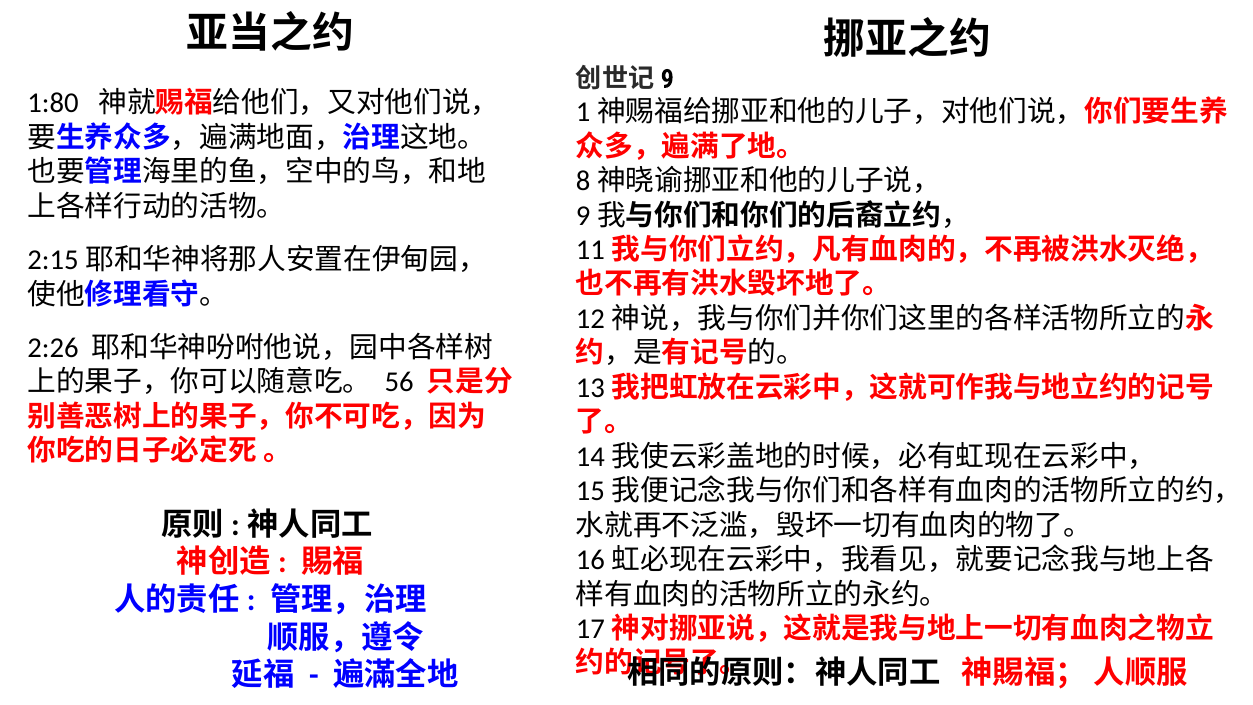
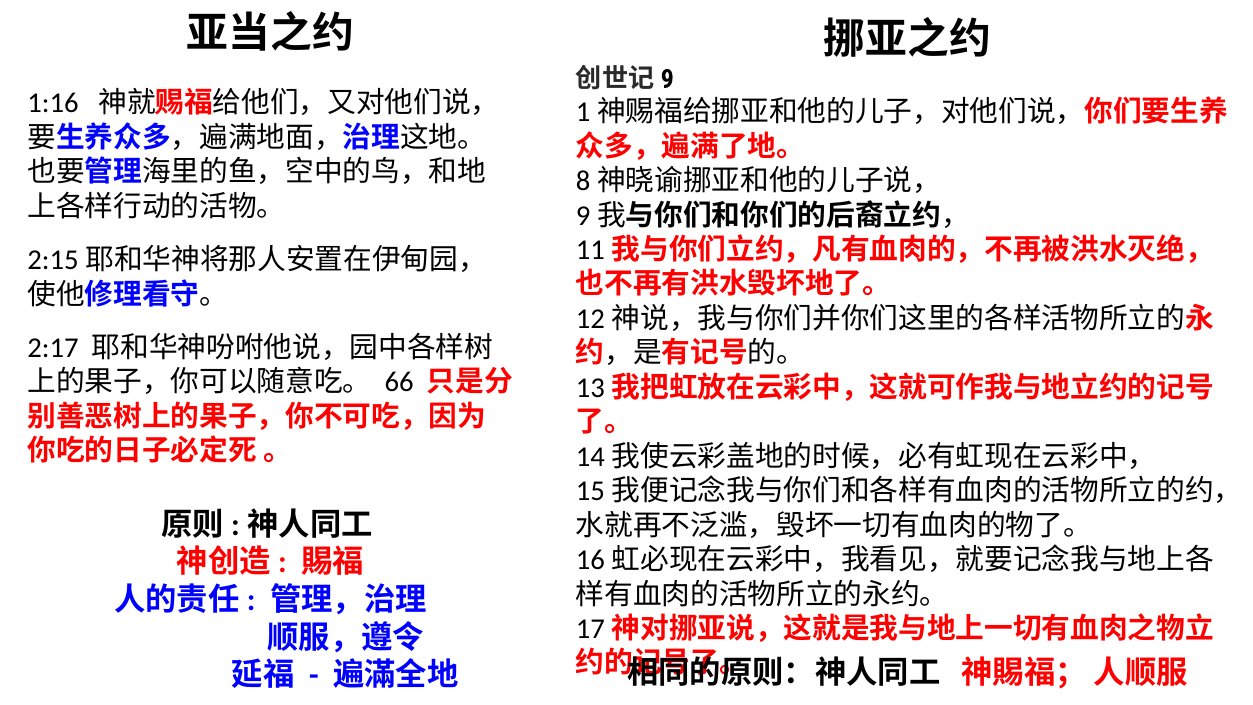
1:80: 1:80 -> 1:16
2:26: 2:26 -> 2:17
56: 56 -> 66
